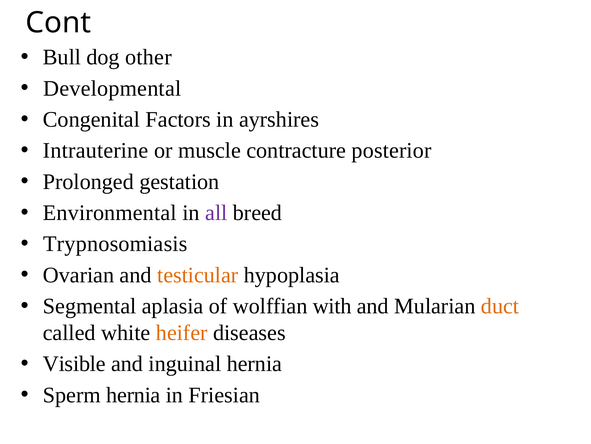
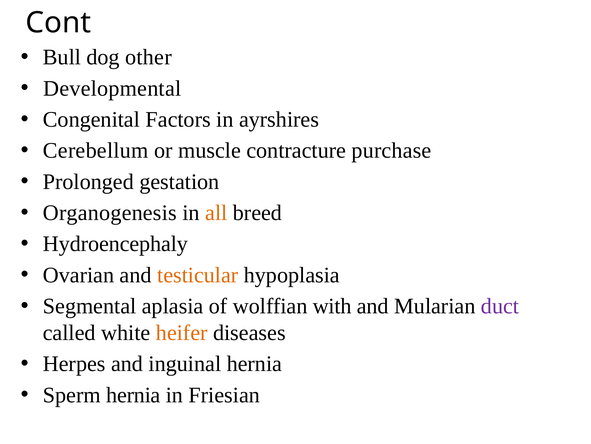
Intrauterine: Intrauterine -> Cerebellum
posterior: posterior -> purchase
Environmental: Environmental -> Organogenesis
all colour: purple -> orange
Trypnosomiasis: Trypnosomiasis -> Hydroencephaly
duct colour: orange -> purple
Visible: Visible -> Herpes
